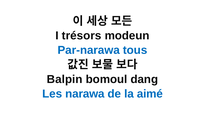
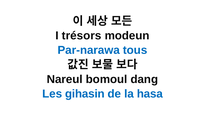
Balpin: Balpin -> Nareul
narawa: narawa -> gihasin
aimé: aimé -> hasa
